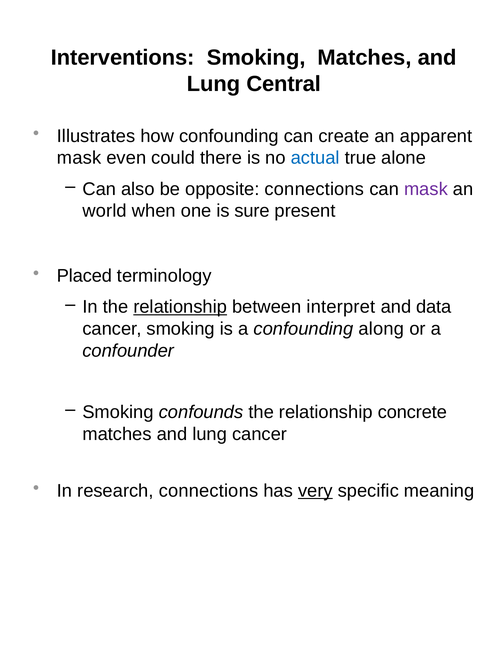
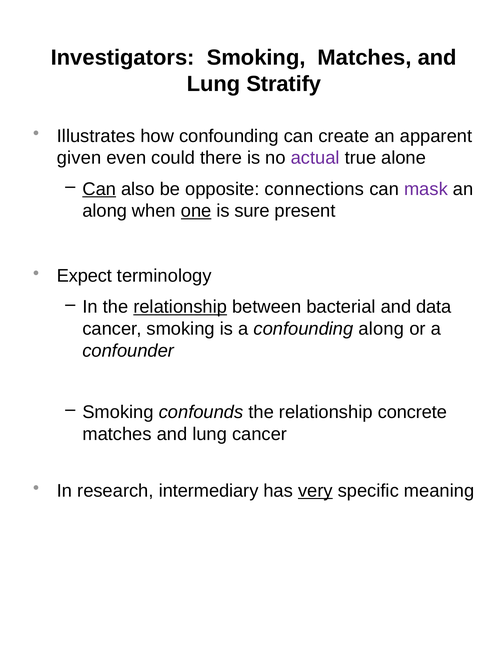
Interventions: Interventions -> Investigators
Central: Central -> Stratify
mask at (79, 158): mask -> given
actual colour: blue -> purple
Can at (99, 189) underline: none -> present
world at (105, 211): world -> along
one underline: none -> present
Placed: Placed -> Expect
interpret: interpret -> bacterial
research connections: connections -> intermediary
